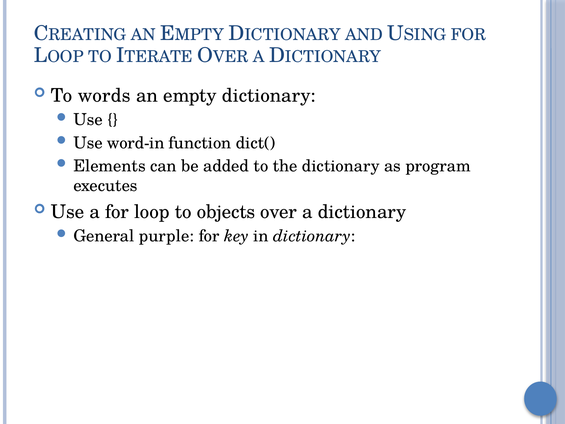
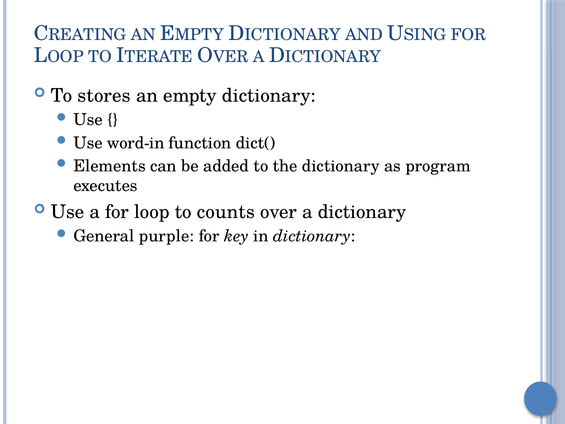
words: words -> stores
objects: objects -> counts
